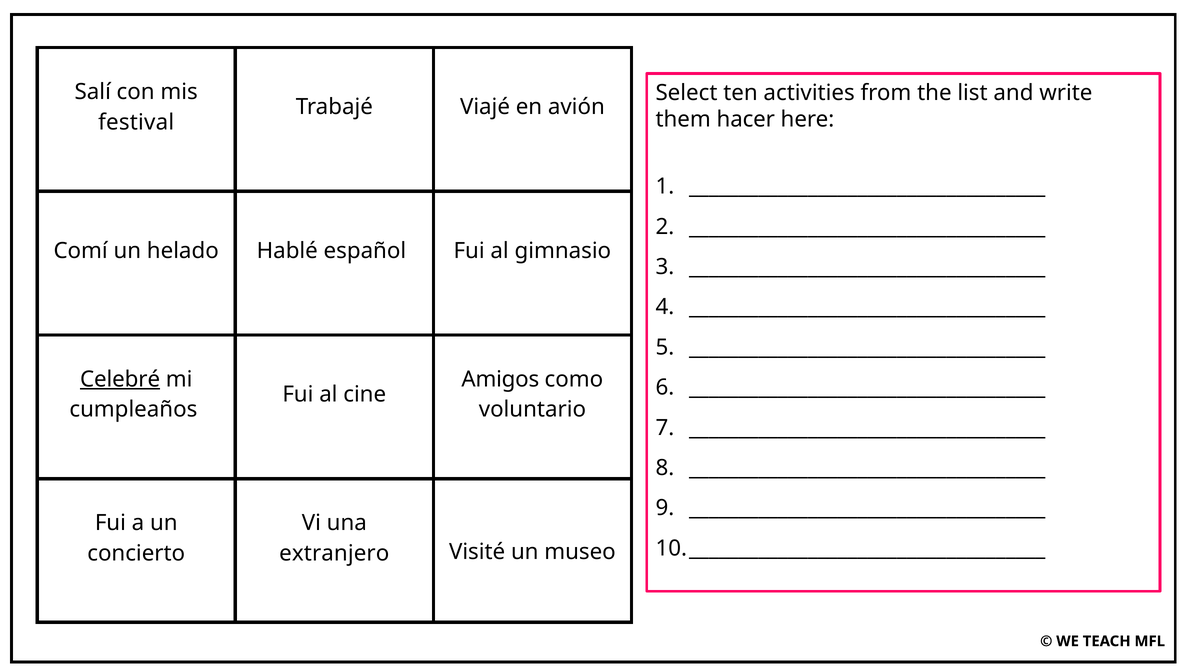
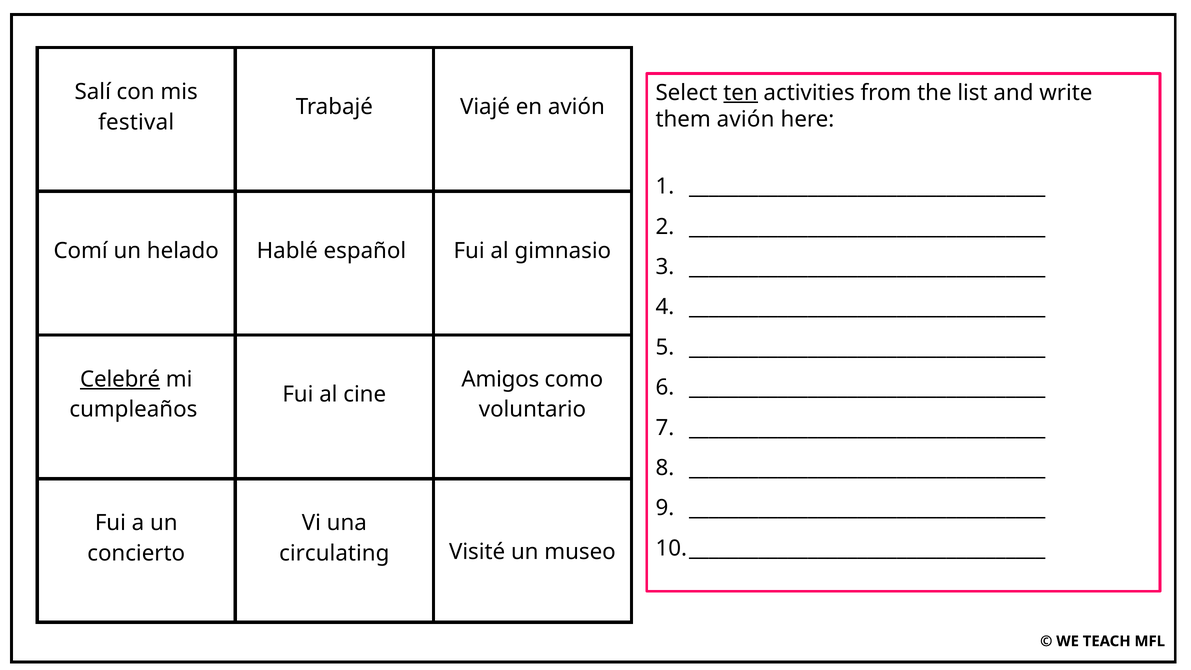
ten underline: none -> present
them hacer: hacer -> avión
extranjero: extranjero -> circulating
